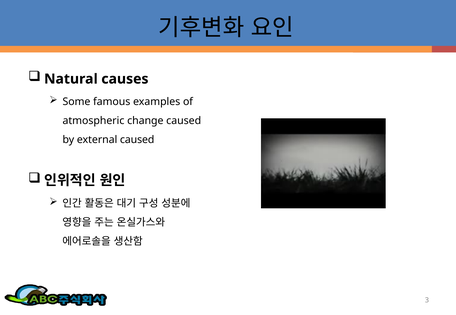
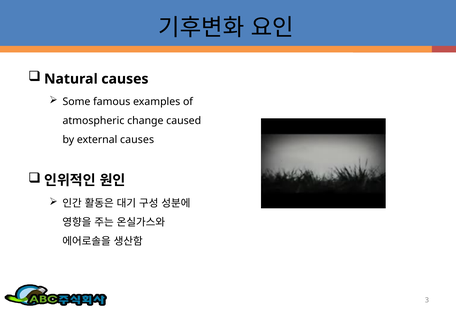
external caused: caused -> causes
